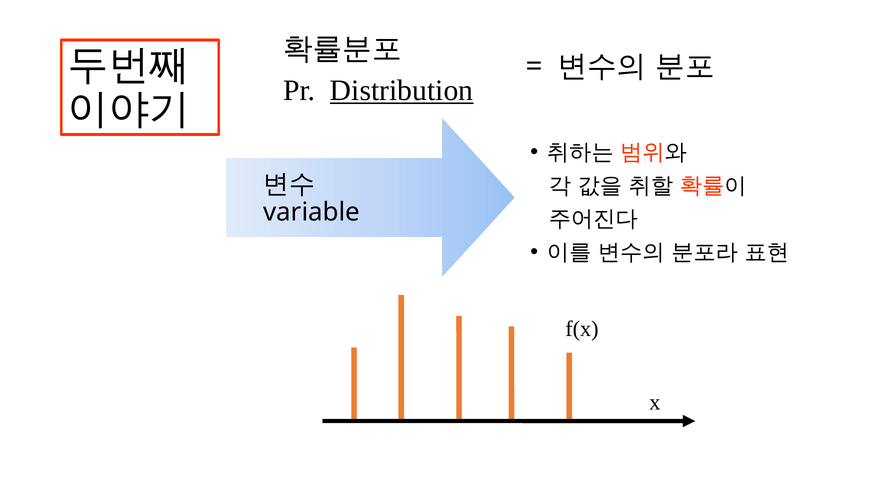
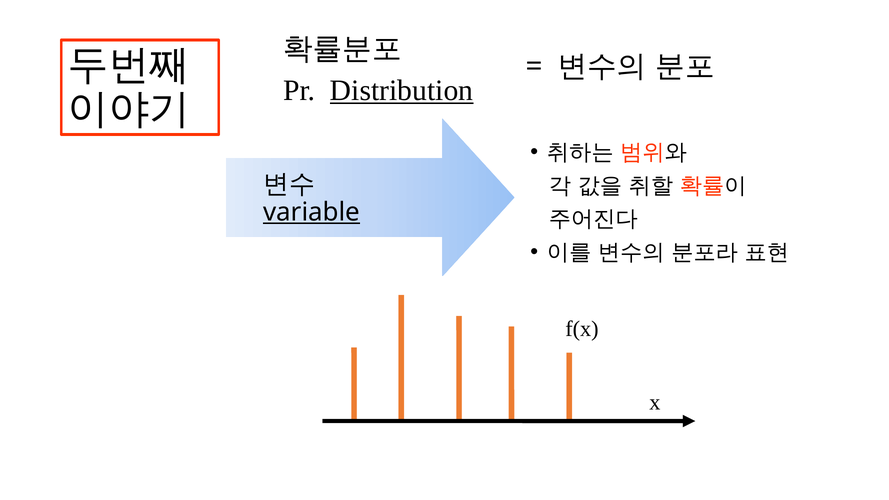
variable underline: none -> present
